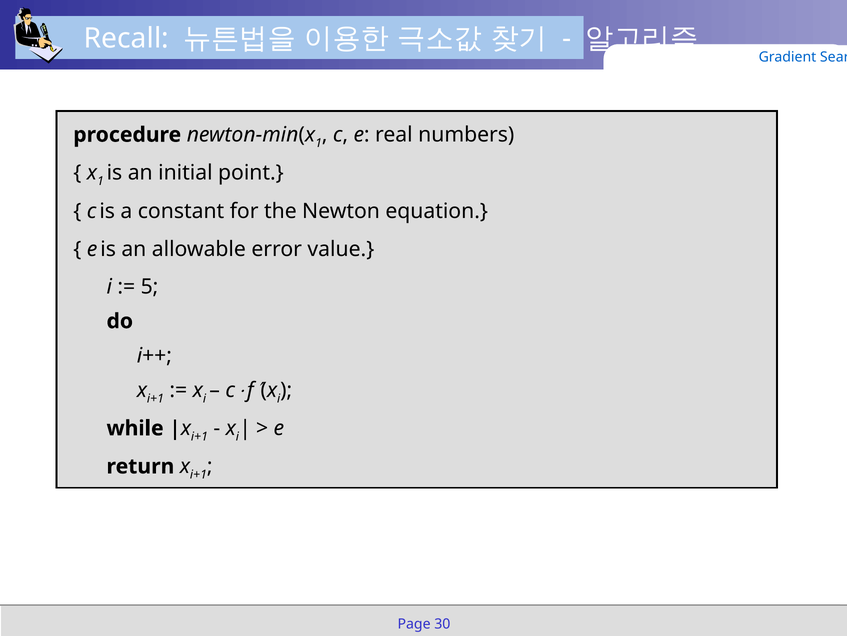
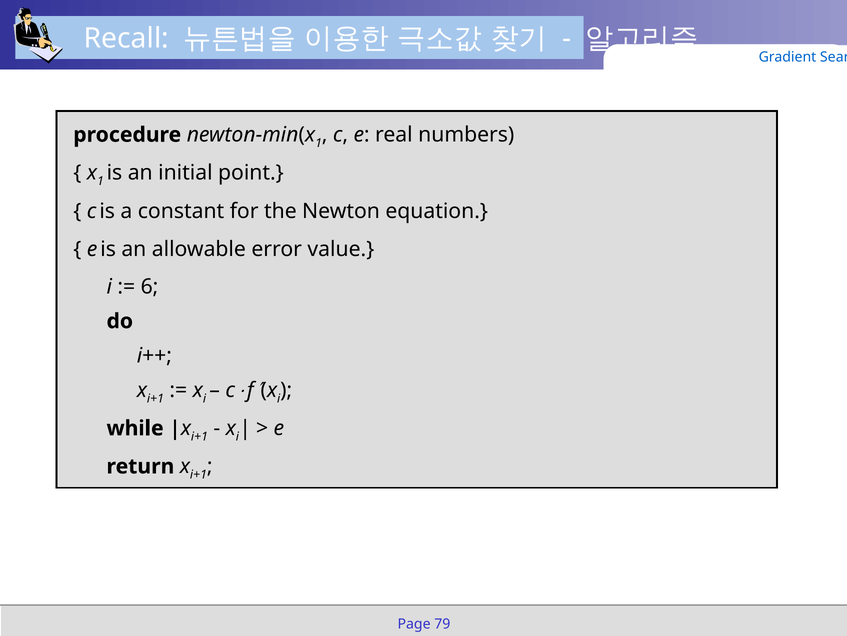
5: 5 -> 6
30: 30 -> 79
